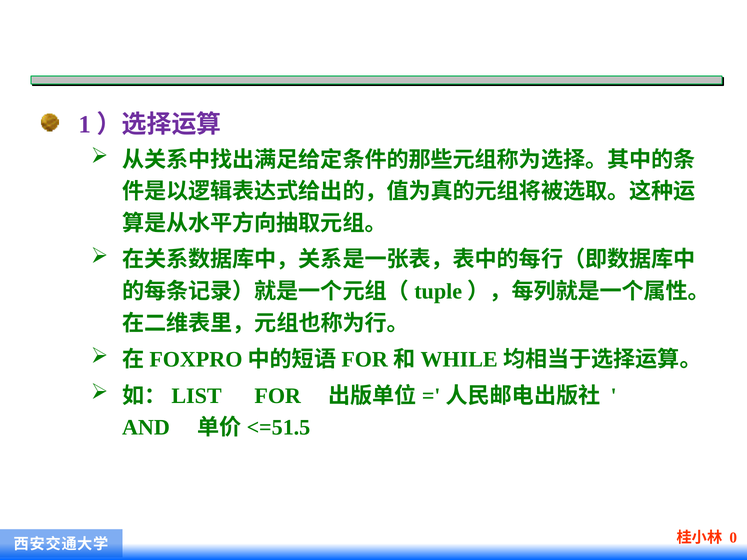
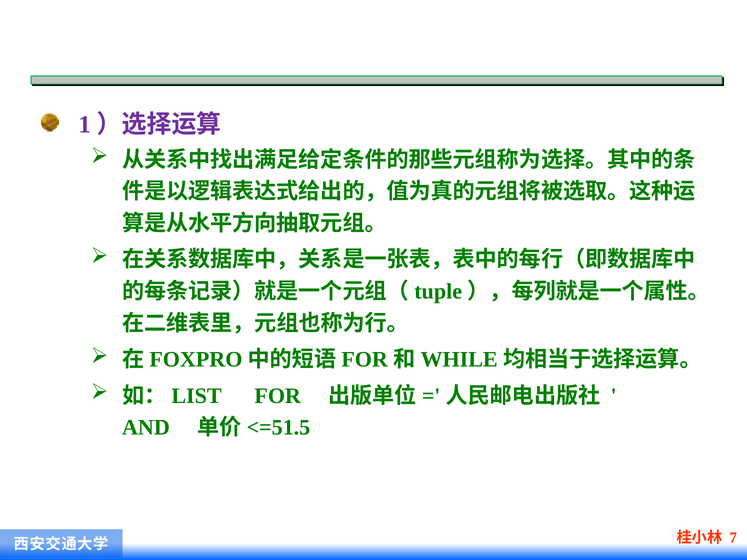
0: 0 -> 7
